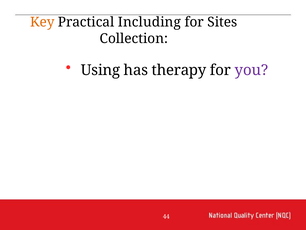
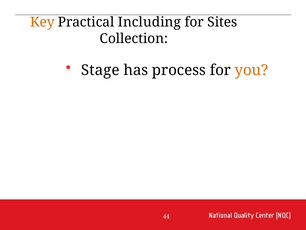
Using: Using -> Stage
therapy: therapy -> process
you colour: purple -> orange
